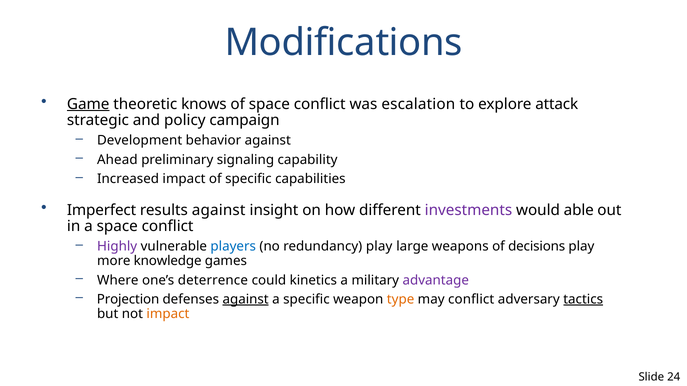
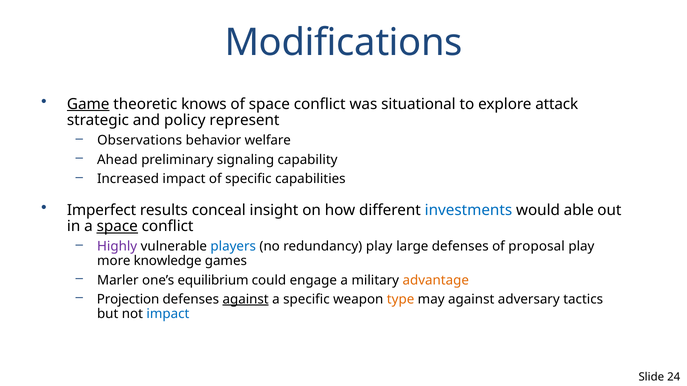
escalation: escalation -> situational
campaign: campaign -> represent
Development: Development -> Observations
behavior against: against -> welfare
results against: against -> conceal
investments colour: purple -> blue
space at (117, 227) underline: none -> present
large weapons: weapons -> defenses
decisions: decisions -> proposal
Where: Where -> Marler
deterrence: deterrence -> equilibrium
kinetics: kinetics -> engage
advantage colour: purple -> orange
may conflict: conflict -> against
tactics underline: present -> none
impact at (168, 314) colour: orange -> blue
